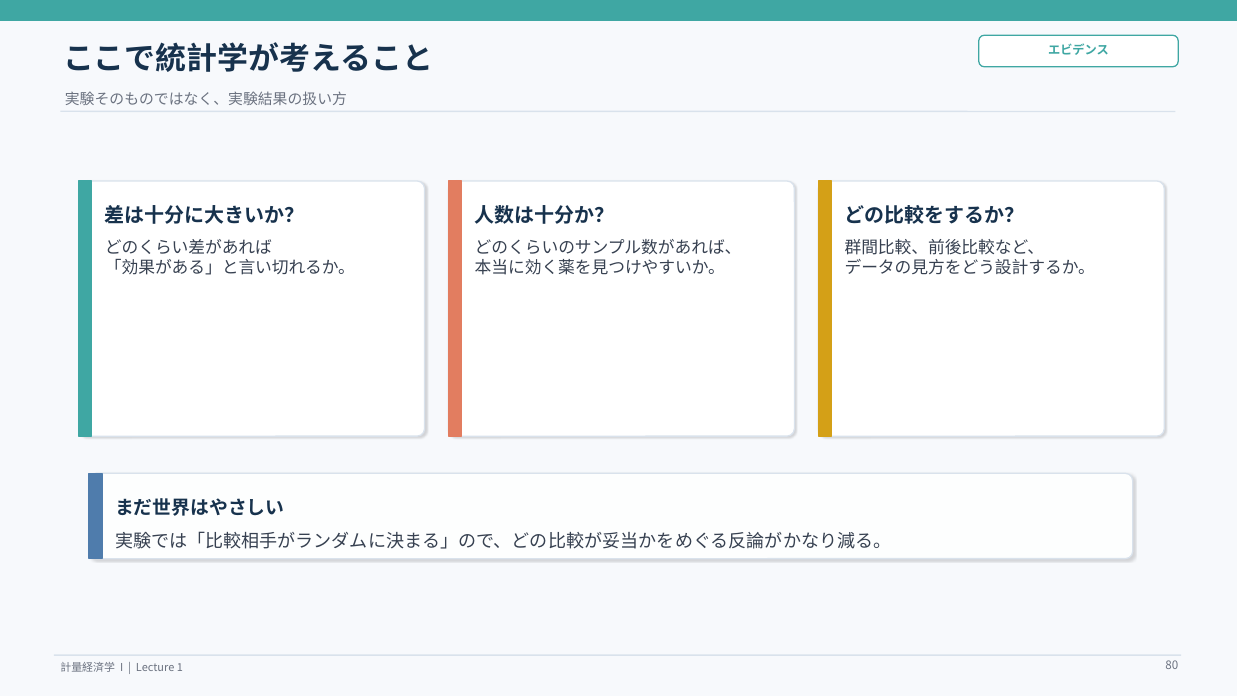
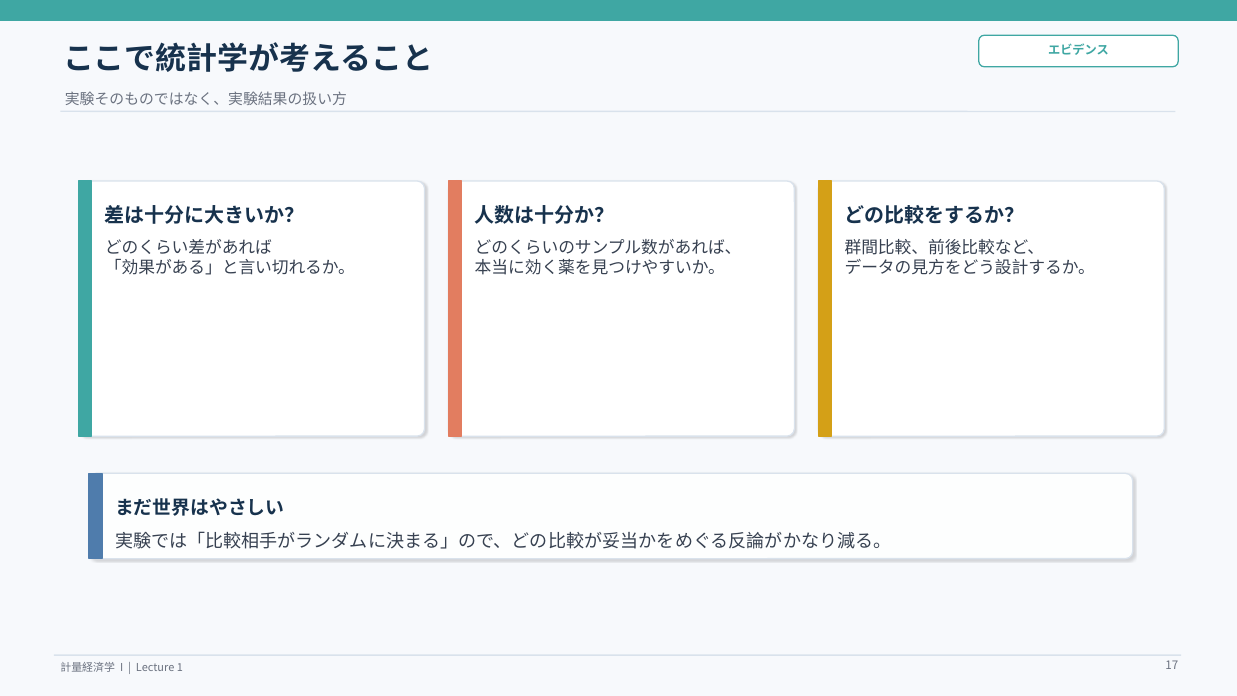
80: 80 -> 17
